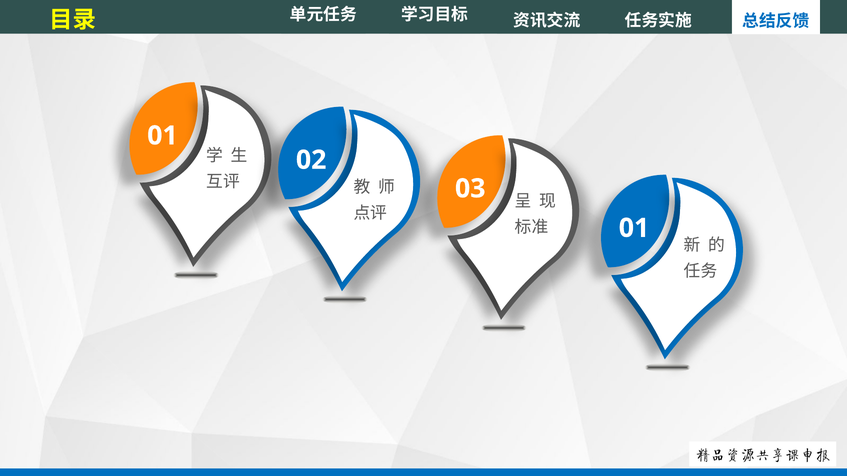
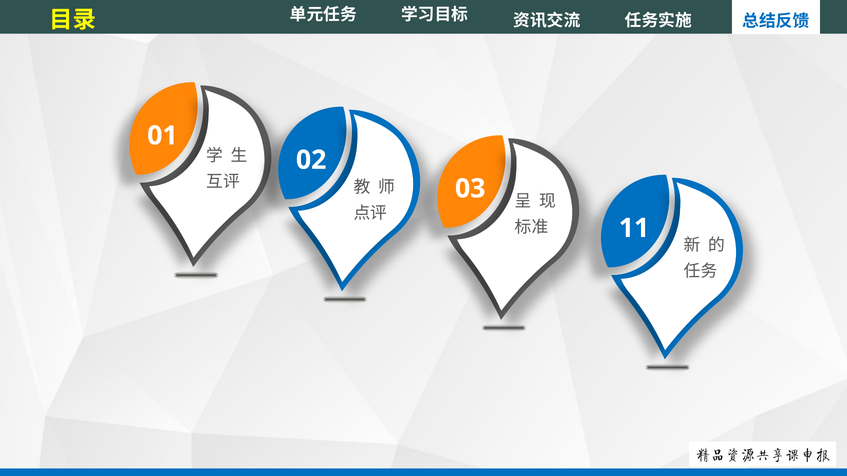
01 at (634, 228): 01 -> 11
